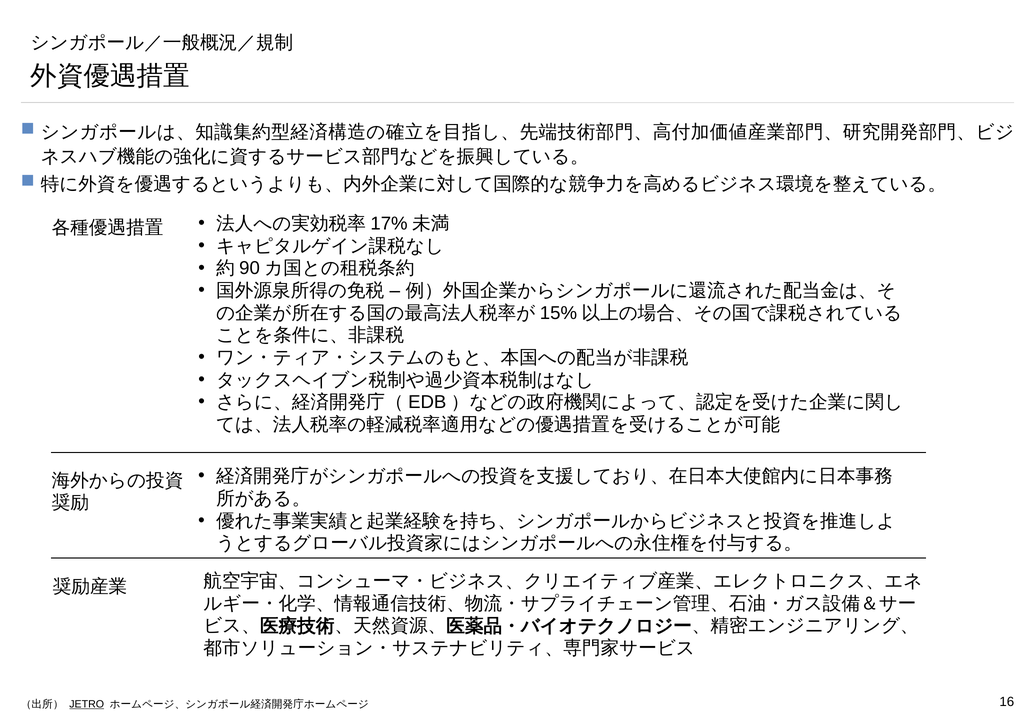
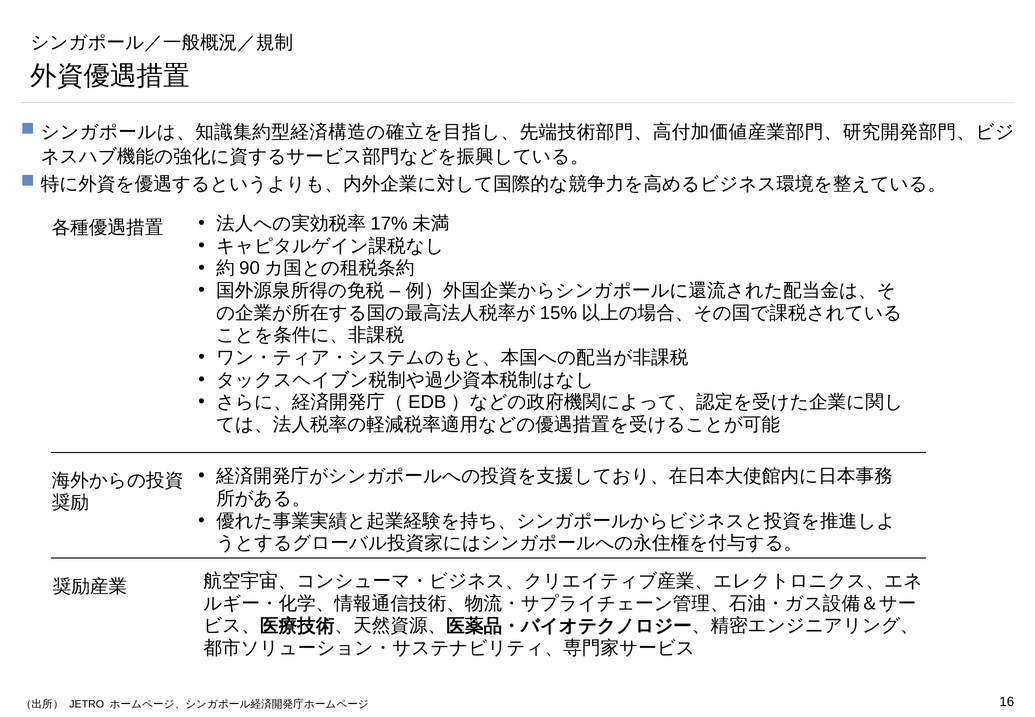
JETRO underline: present -> none
